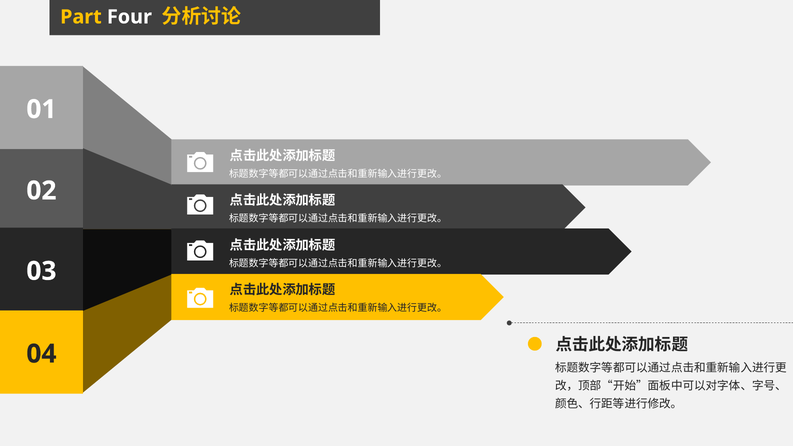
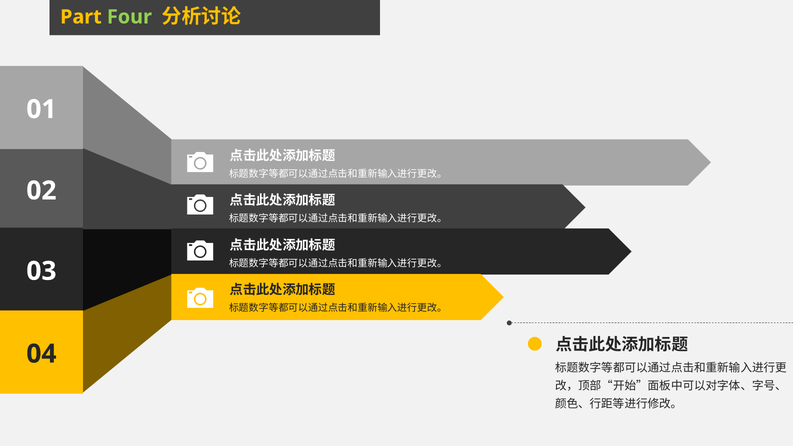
Four colour: white -> light green
